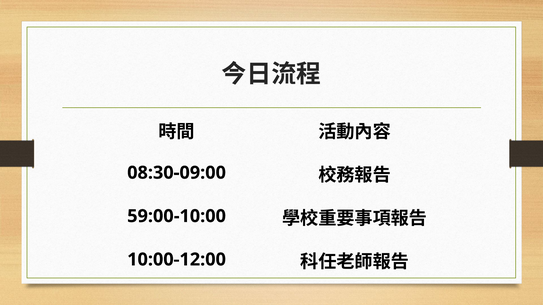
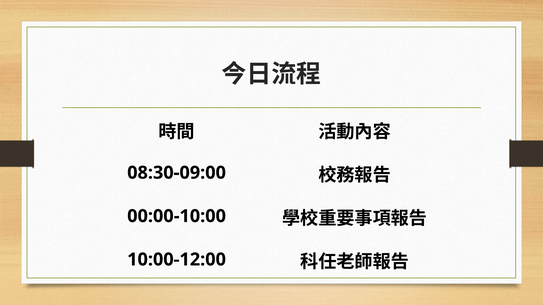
59:00-10:00: 59:00-10:00 -> 00:00-10:00
